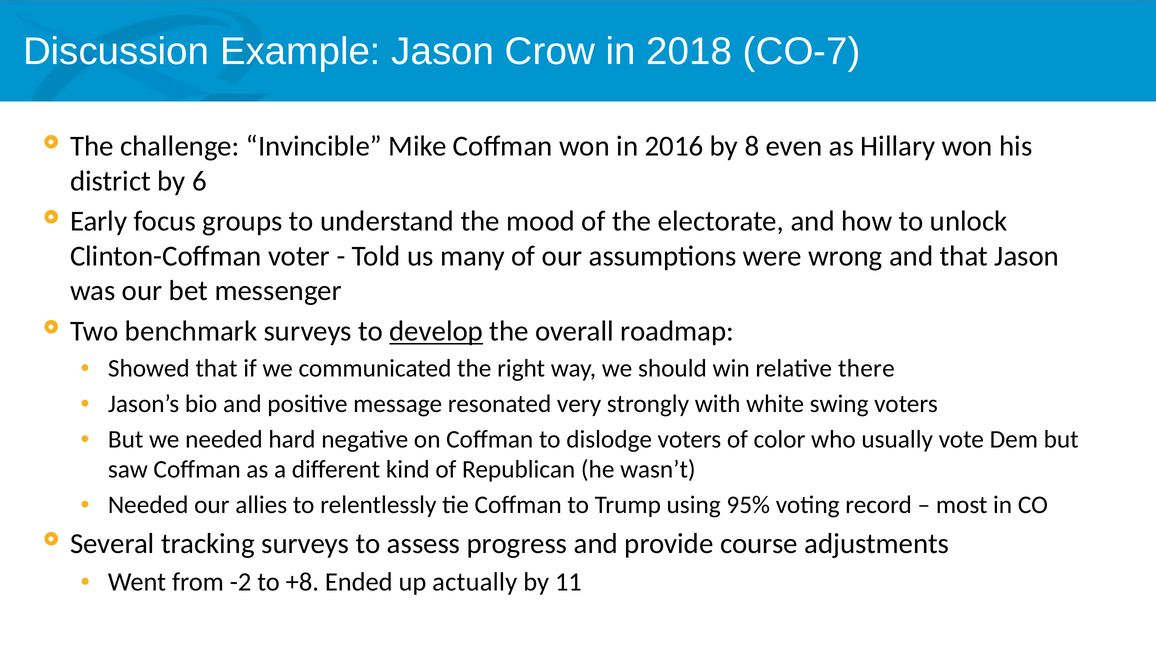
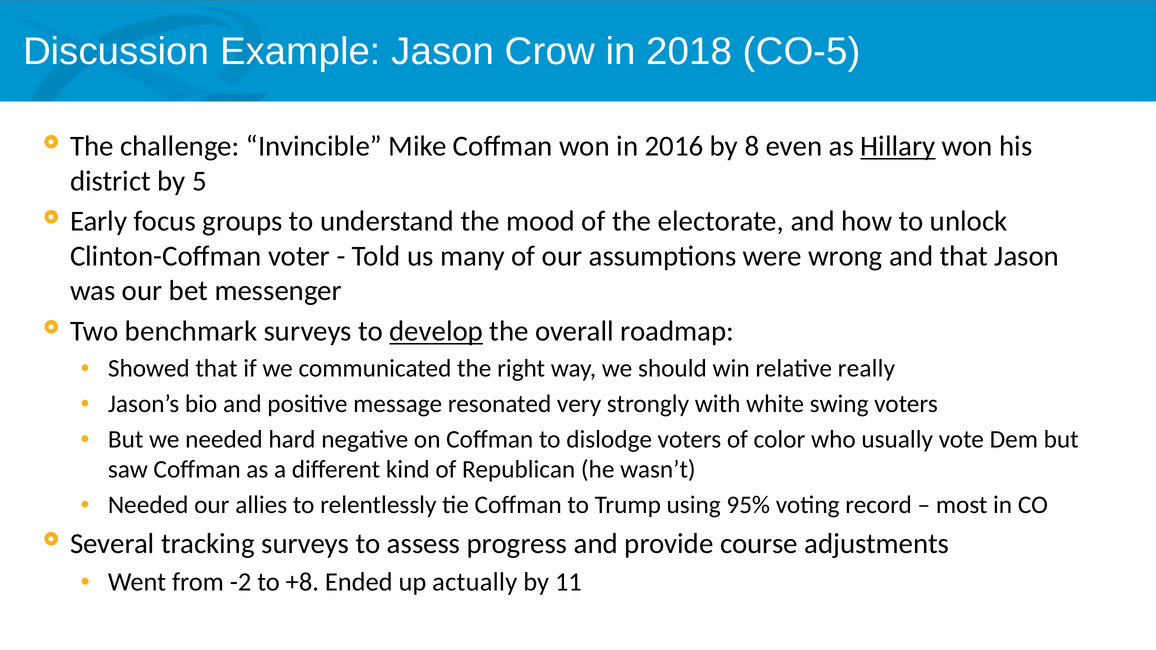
CO-7: CO-7 -> CO-5
Hillary underline: none -> present
6: 6 -> 5
there: there -> really
